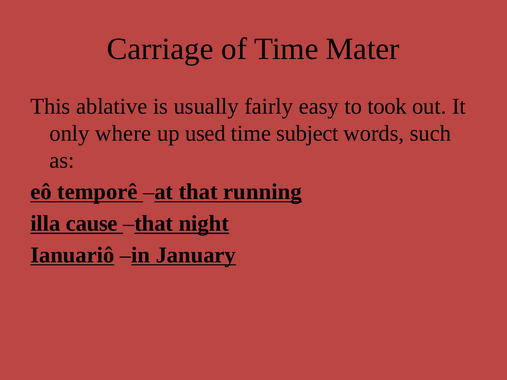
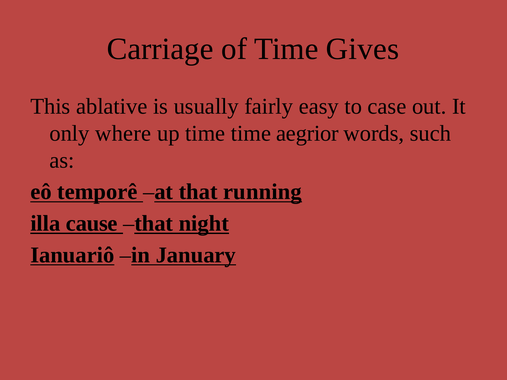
Mater: Mater -> Gives
took: took -> case
up used: used -> time
subject: subject -> aegrior
